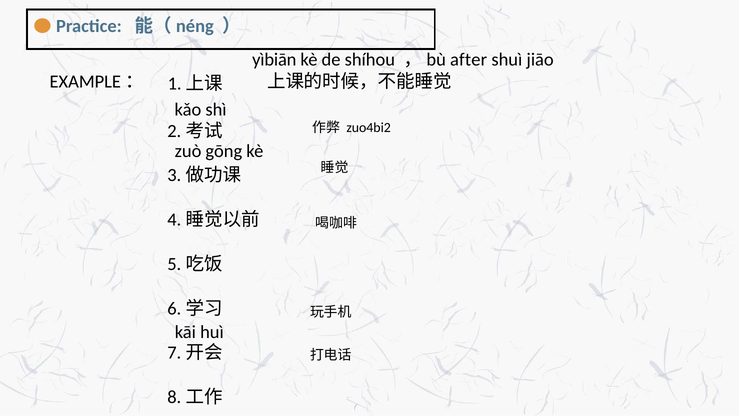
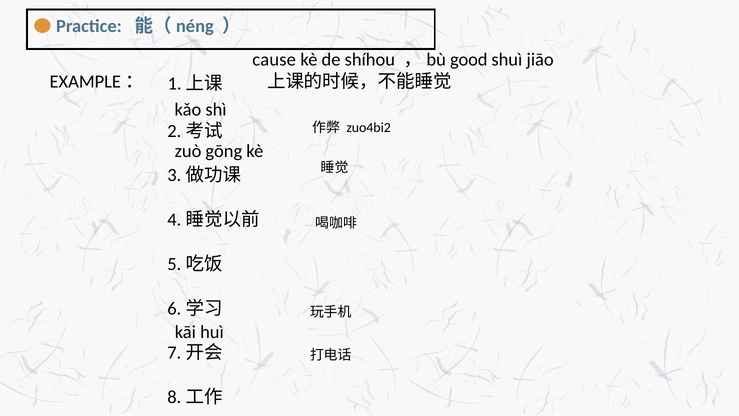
yìbiān: yìbiān -> cause
after: after -> good
